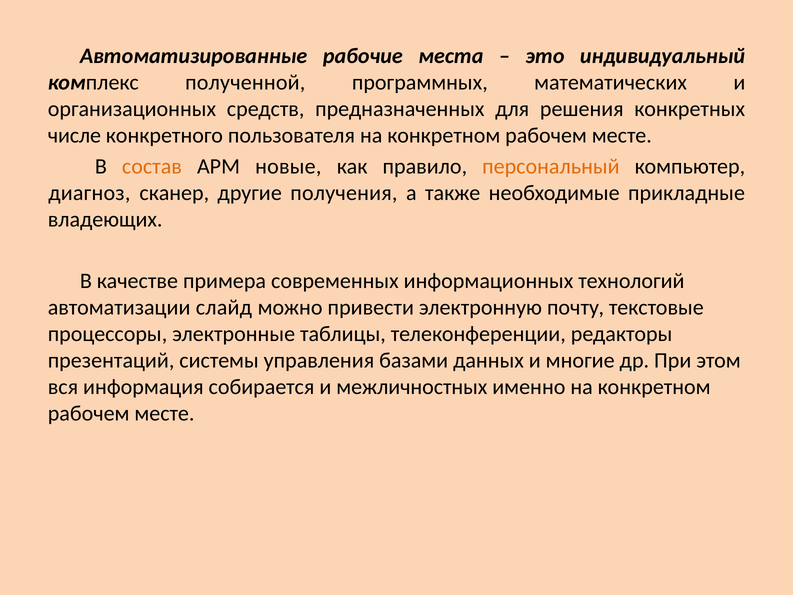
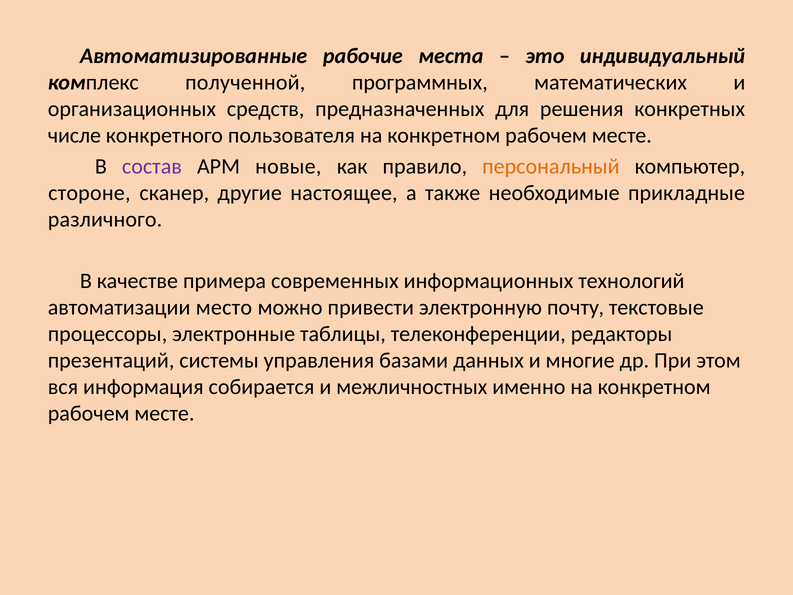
состав colour: orange -> purple
диагноз: диагноз -> стороне
получения: получения -> настоящее
владеющих: владеющих -> различного
слайд: слайд -> место
